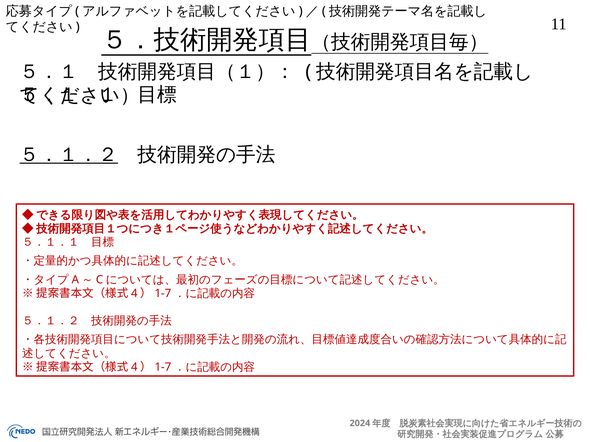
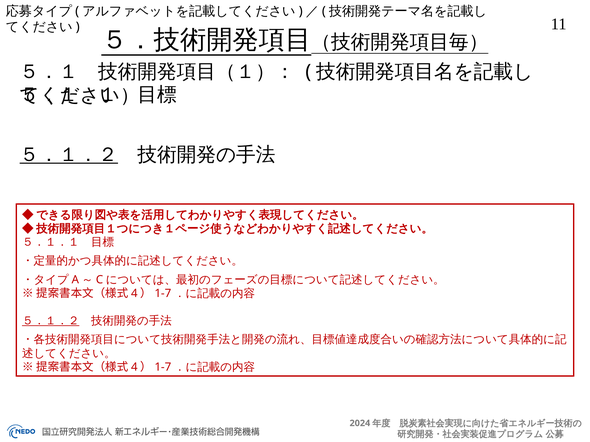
５．１．２ at (51, 321) underline: none -> present
